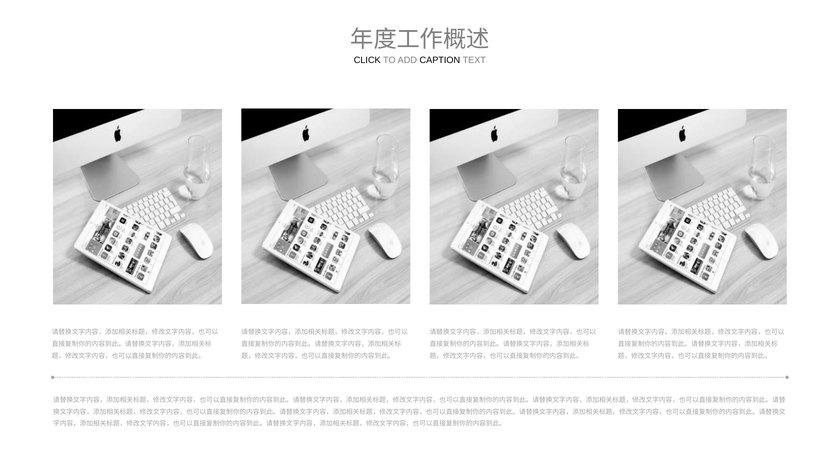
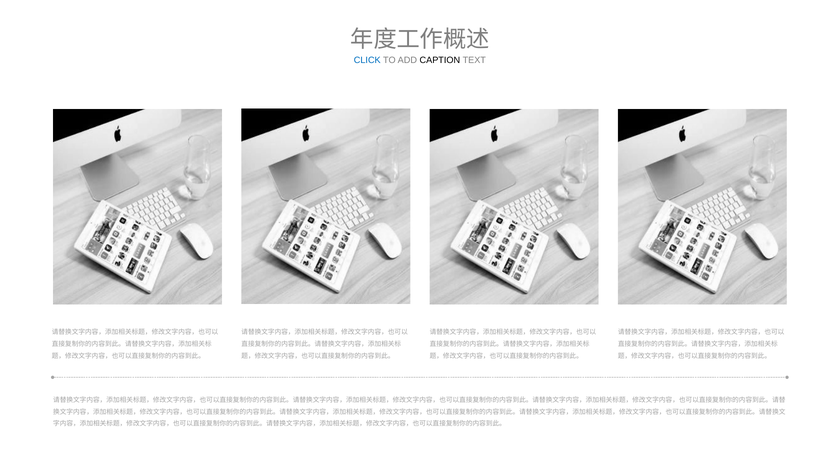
CLICK colour: black -> blue
